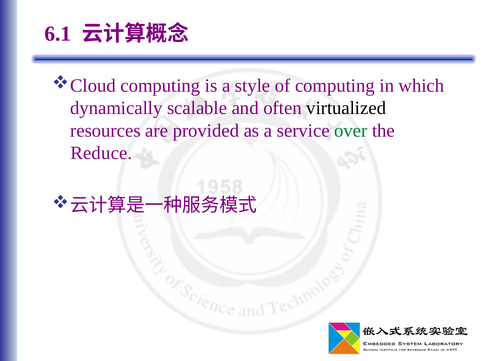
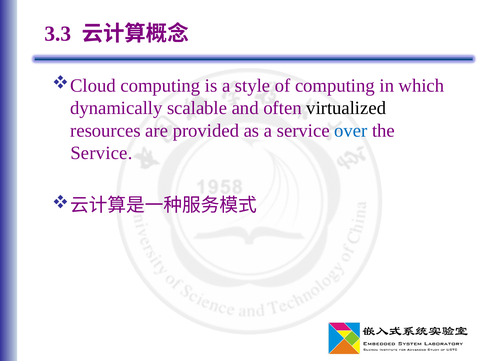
6.1: 6.1 -> 3.3
over colour: green -> blue
Reduce at (101, 153): Reduce -> Service
